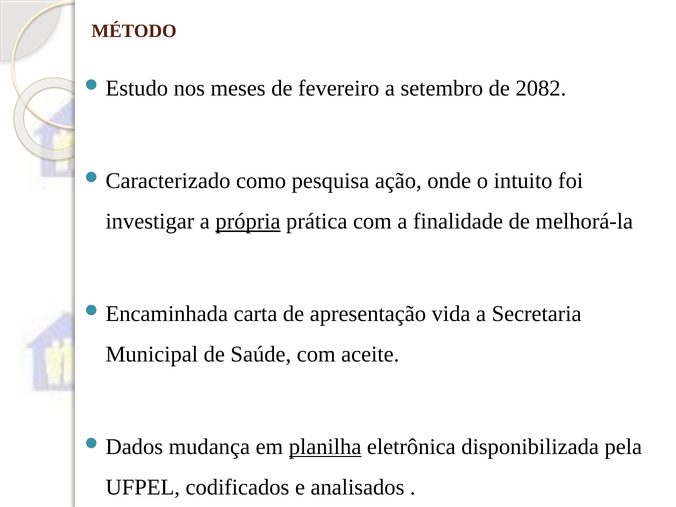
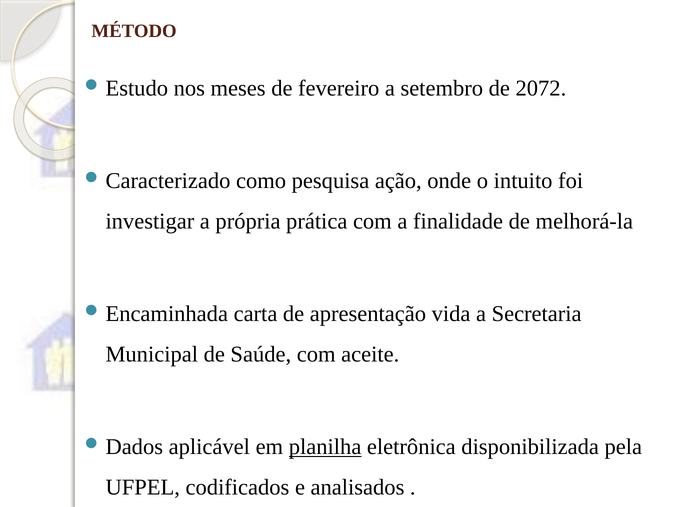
2082: 2082 -> 2072
própria underline: present -> none
mudança: mudança -> aplicável
